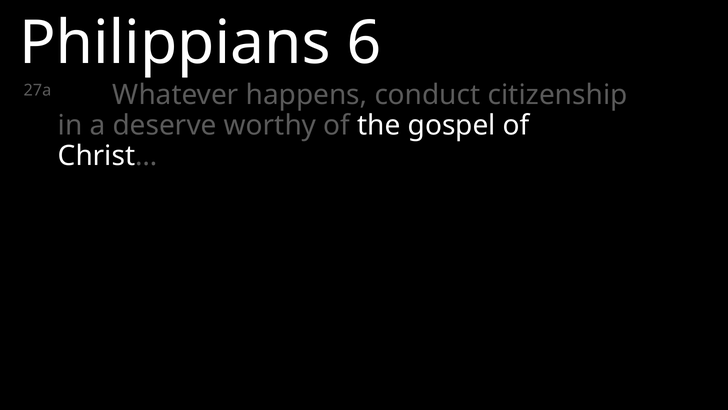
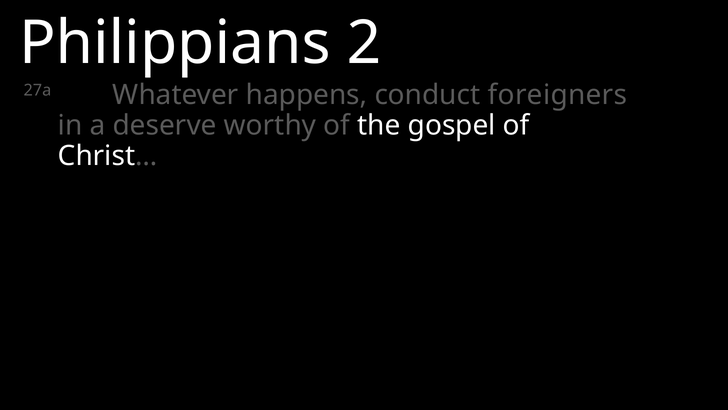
6: 6 -> 2
citizenship: citizenship -> foreigners
